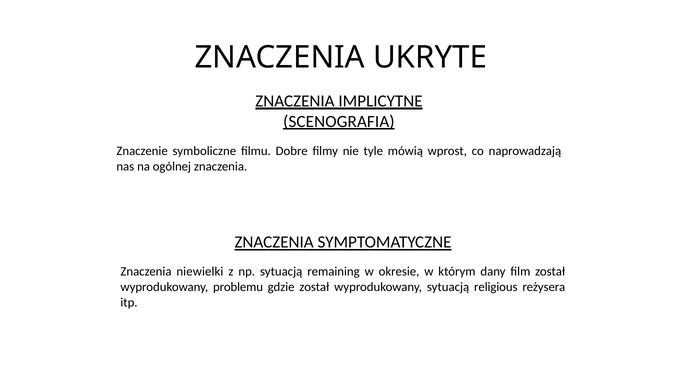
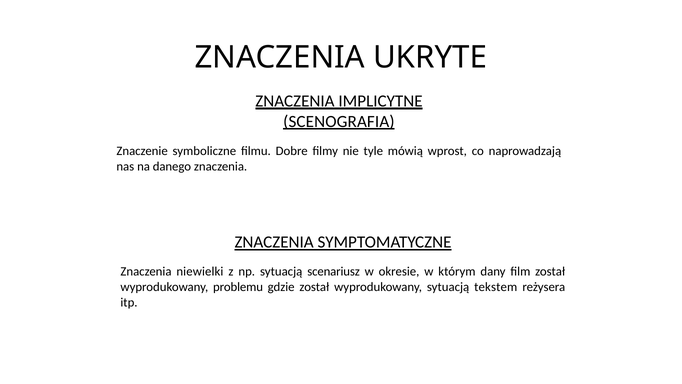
ogólnej: ogólnej -> danego
remaining: remaining -> scenariusz
religious: religious -> tekstem
